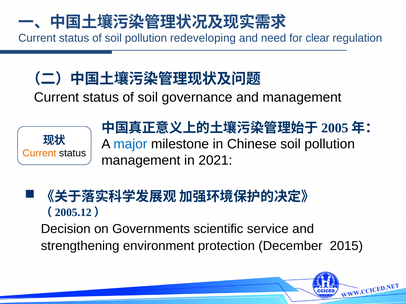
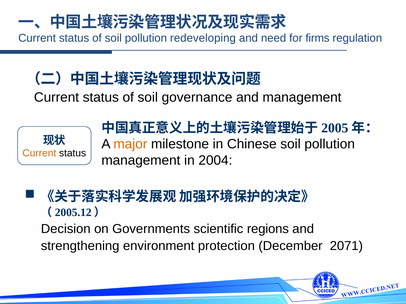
clear: clear -> firms
major colour: blue -> orange
2021: 2021 -> 2004
service: service -> regions
2015: 2015 -> 2071
